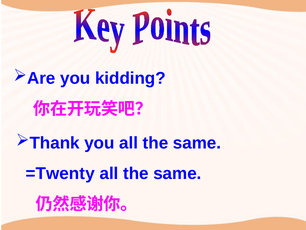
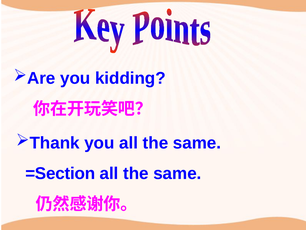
=Twenty: =Twenty -> =Section
